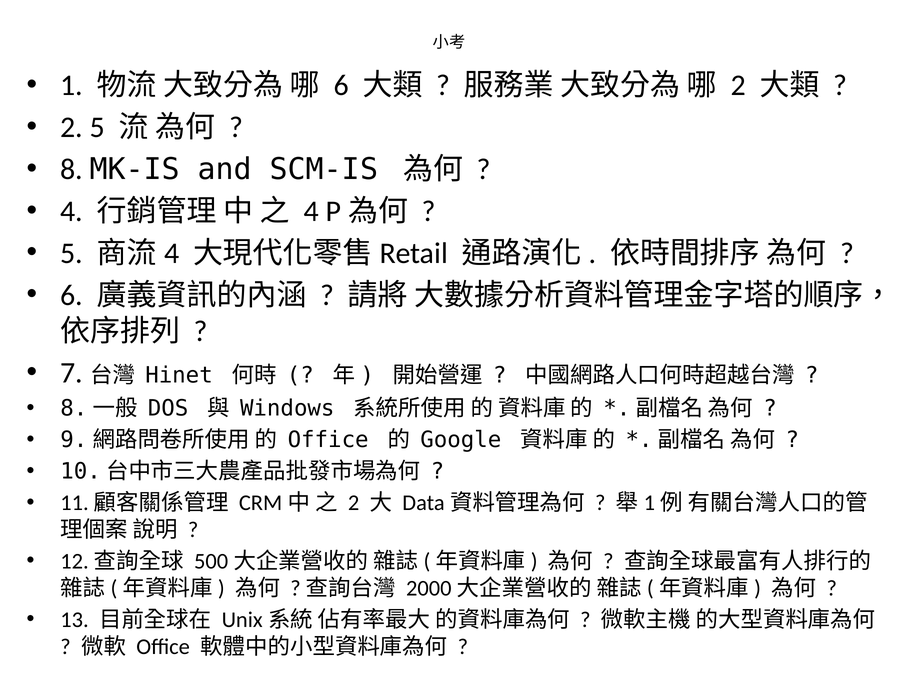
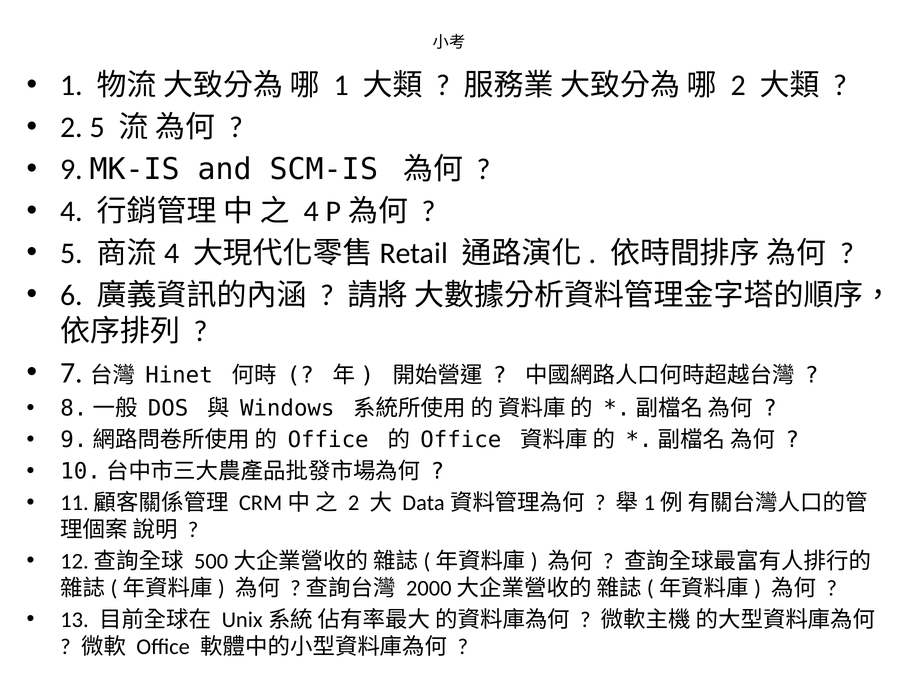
6 at (341, 86): 6 -> 1
8: 8 -> 9
Google at (461, 440): Google -> Office
